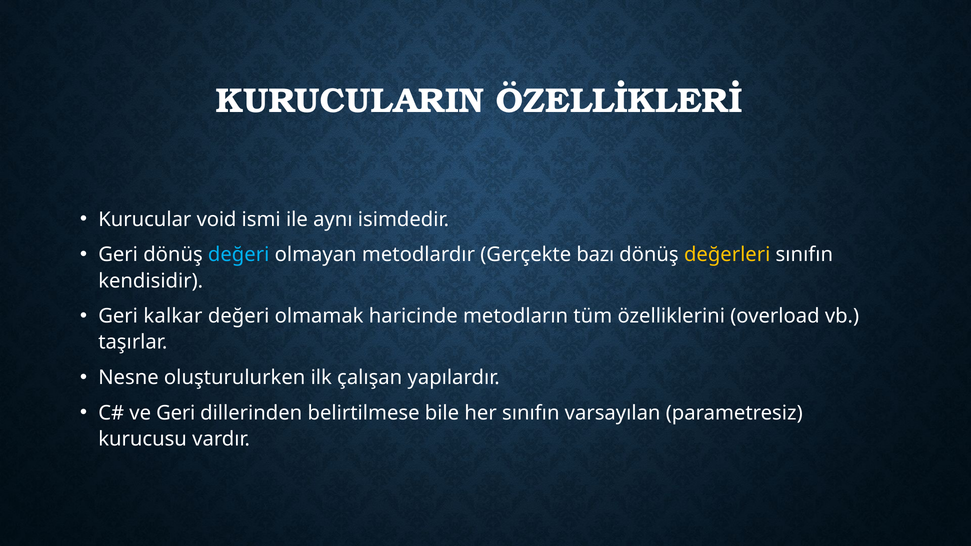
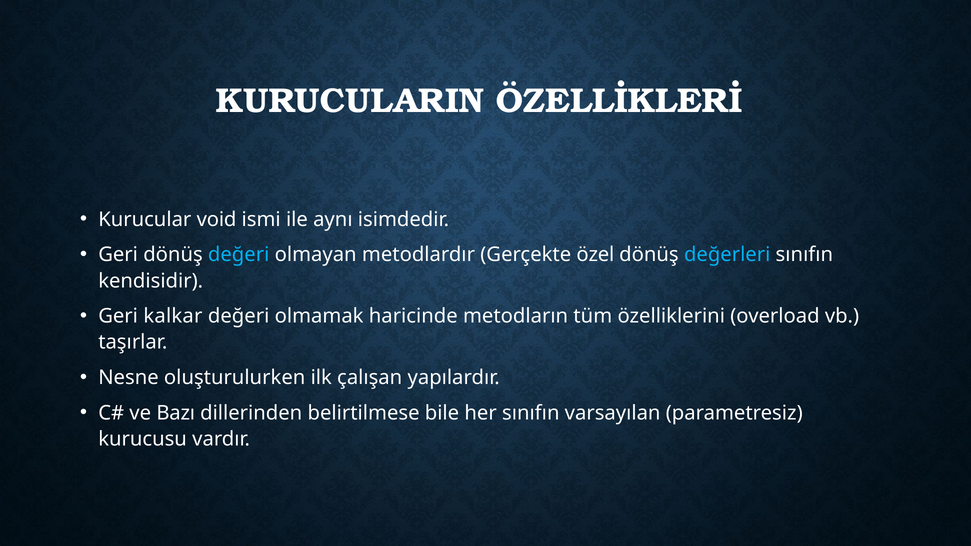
bazı: bazı -> özel
değerleri colour: yellow -> light blue
ve Geri: Geri -> Bazı
